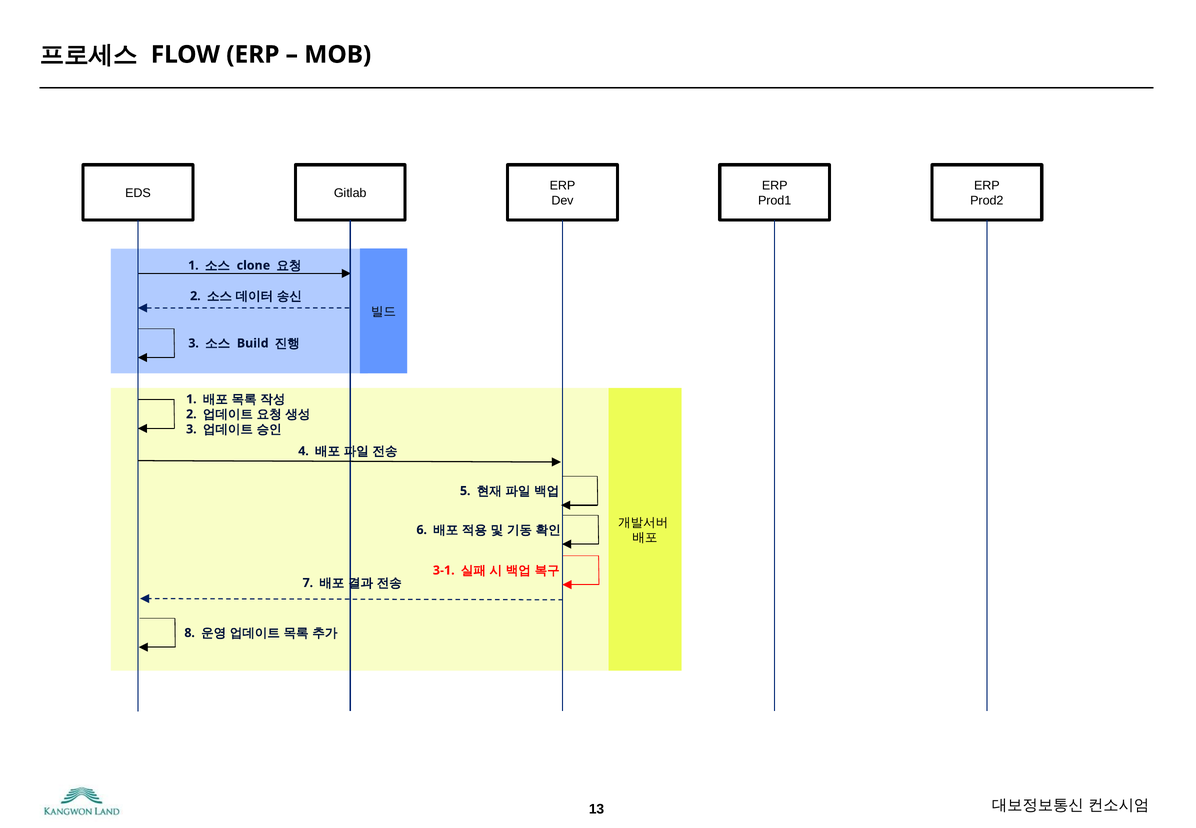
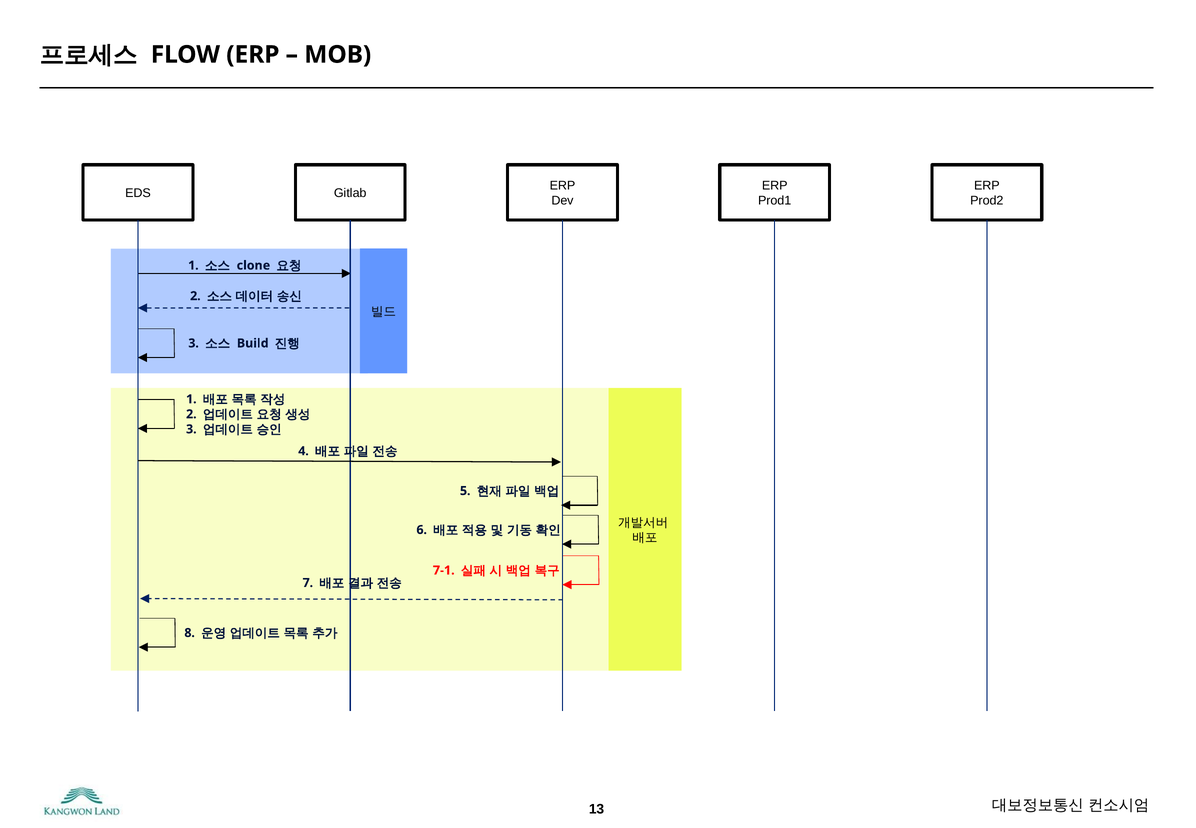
3-1: 3-1 -> 7-1
